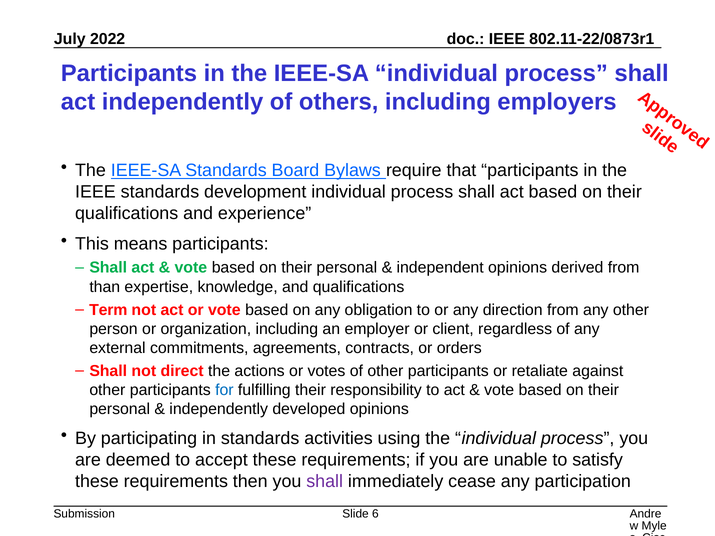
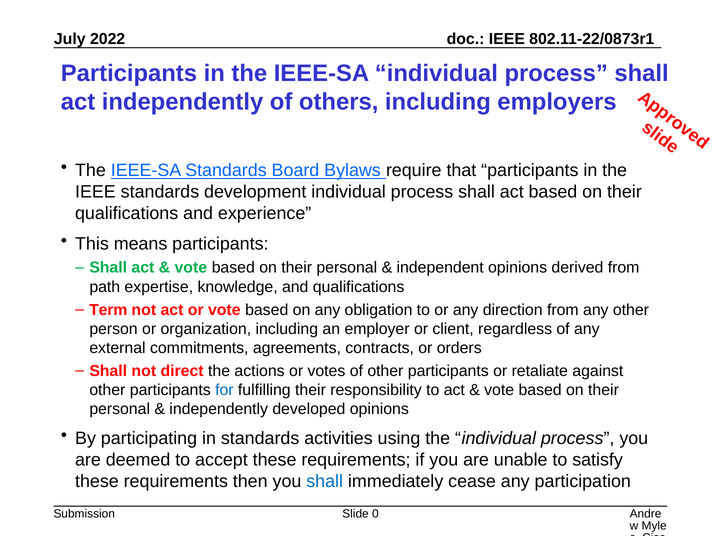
than: than -> path
shall at (325, 481) colour: purple -> blue
6: 6 -> 0
